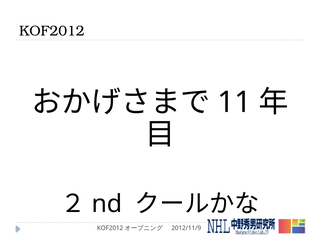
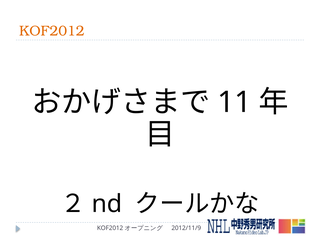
KOF2012 colour: black -> orange
